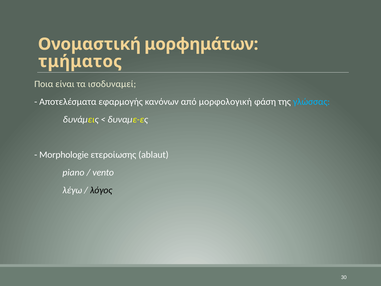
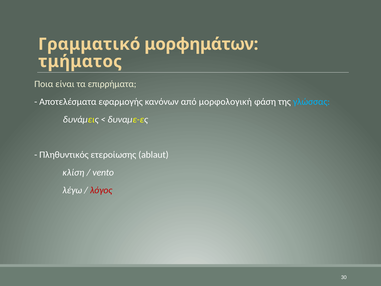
Ονομαστική: Ονομαστική -> Γραμματικό
ισοδυναμεί: ισοδυναμεί -> επιρρήματα
Morphologie: Morphologie -> Πληθυντικός
piano: piano -> κλίση
λόγος colour: black -> red
